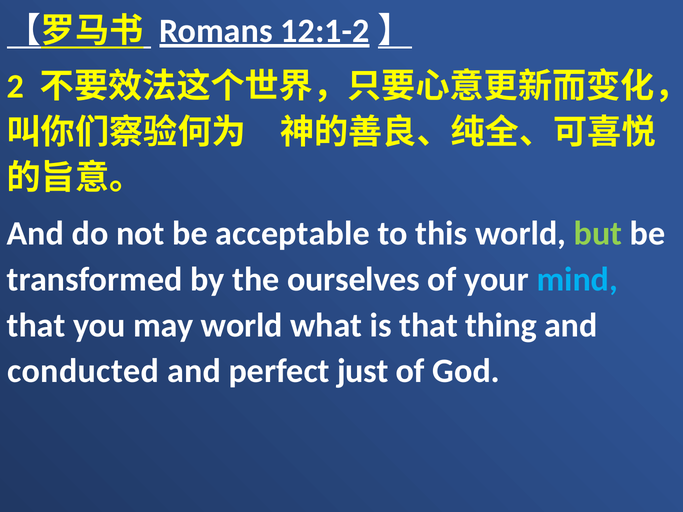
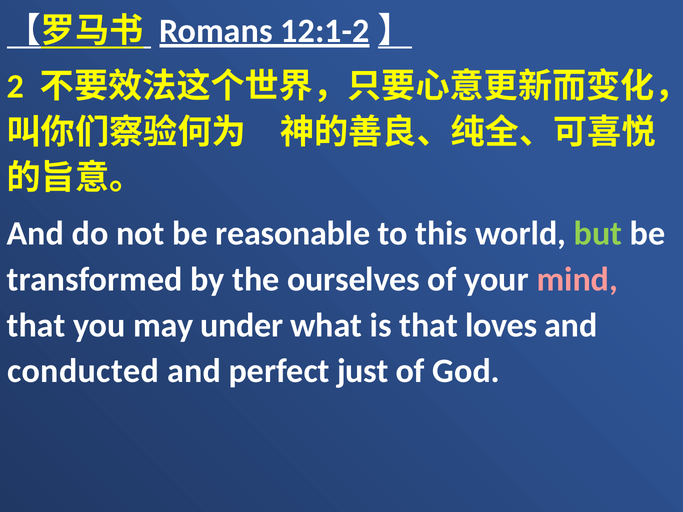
acceptable: acceptable -> reasonable
mind colour: light blue -> pink
may world: world -> under
thing: thing -> loves
